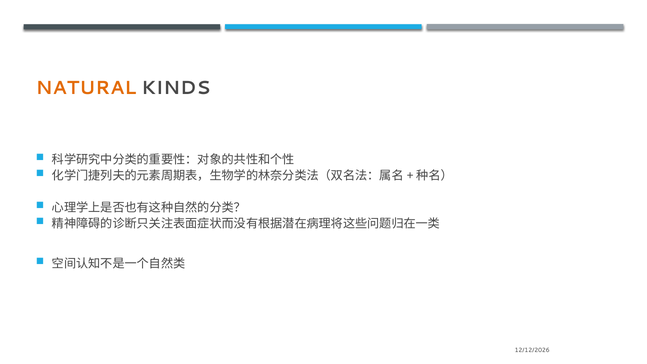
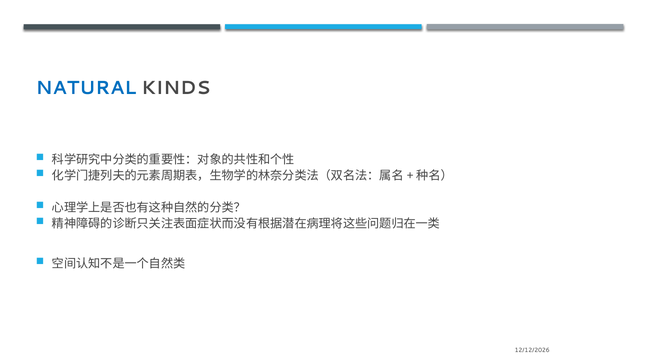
NATURAL colour: orange -> blue
